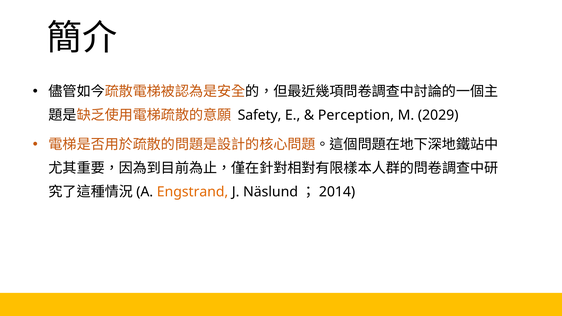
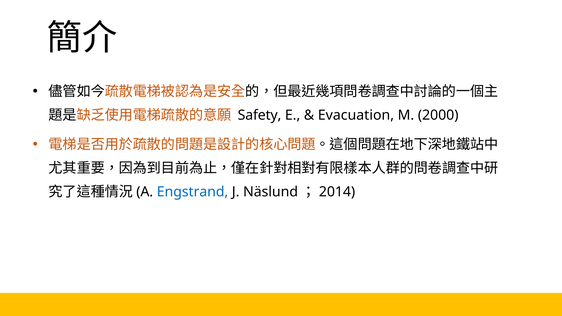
Perception: Perception -> Evacuation
2029: 2029 -> 2000
Engstrand colour: orange -> blue
